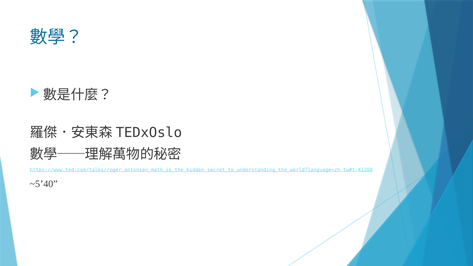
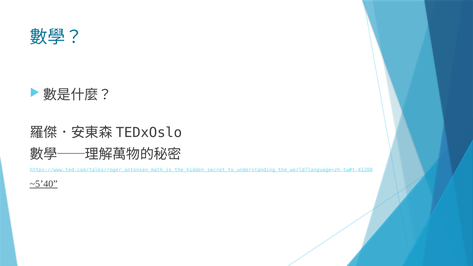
~5’40 underline: none -> present
